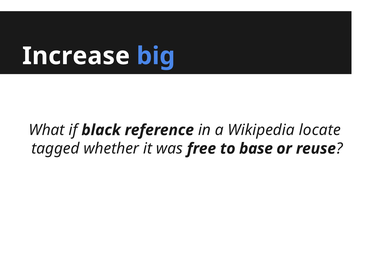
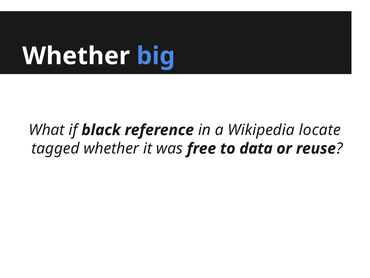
Increase at (76, 56): Increase -> Whether
base: base -> data
